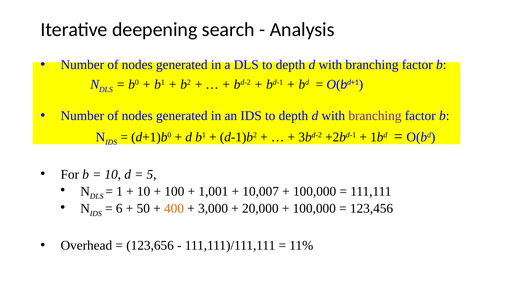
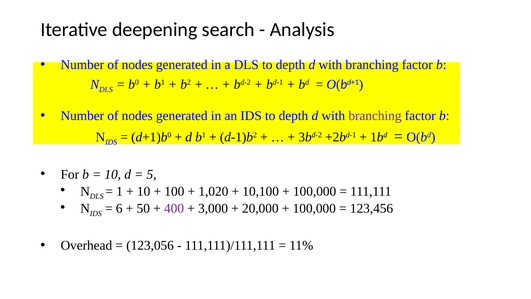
1,001: 1,001 -> 1,020
10,007: 10,007 -> 10,100
400 colour: orange -> purple
123,656: 123,656 -> 123,056
